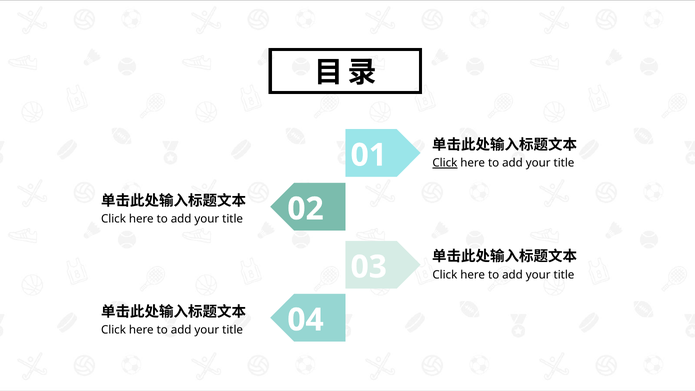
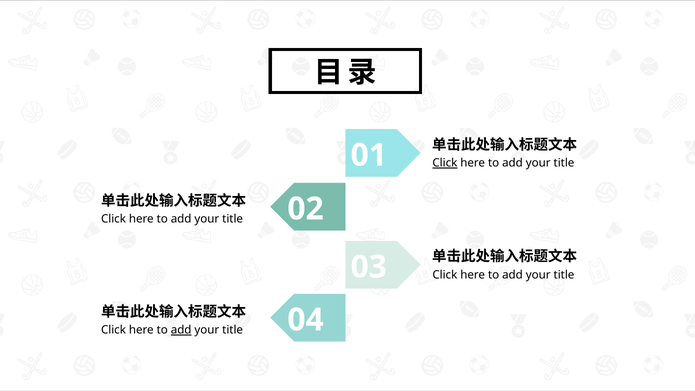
add at (181, 330) underline: none -> present
